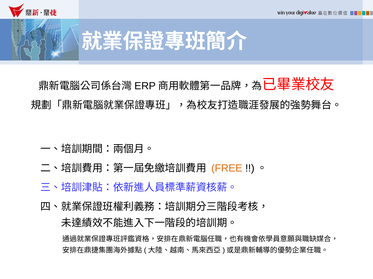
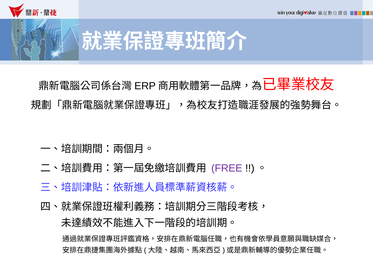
FREE colour: orange -> purple
